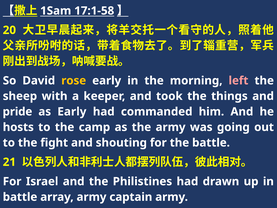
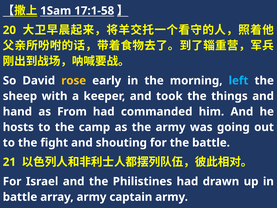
left colour: pink -> light blue
pride: pride -> hand
as Early: Early -> From
